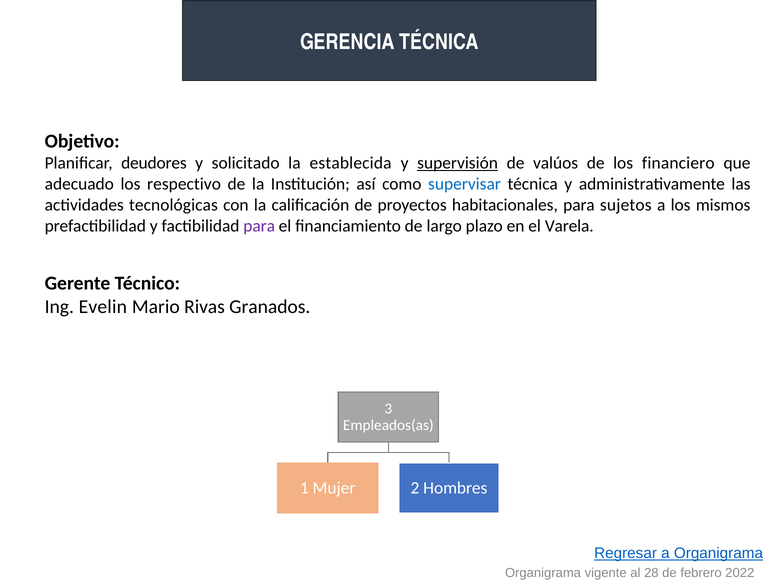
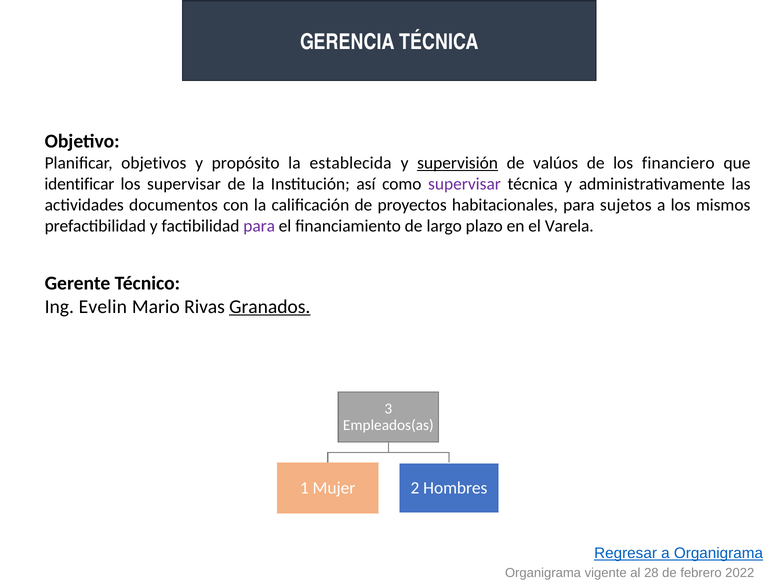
deudores: deudores -> objetivos
solicitado: solicitado -> propósito
adecuado: adecuado -> identificar
los respectivo: respectivo -> supervisar
supervisar at (465, 184) colour: blue -> purple
tecnológicas: tecnológicas -> documentos
Granados underline: none -> present
